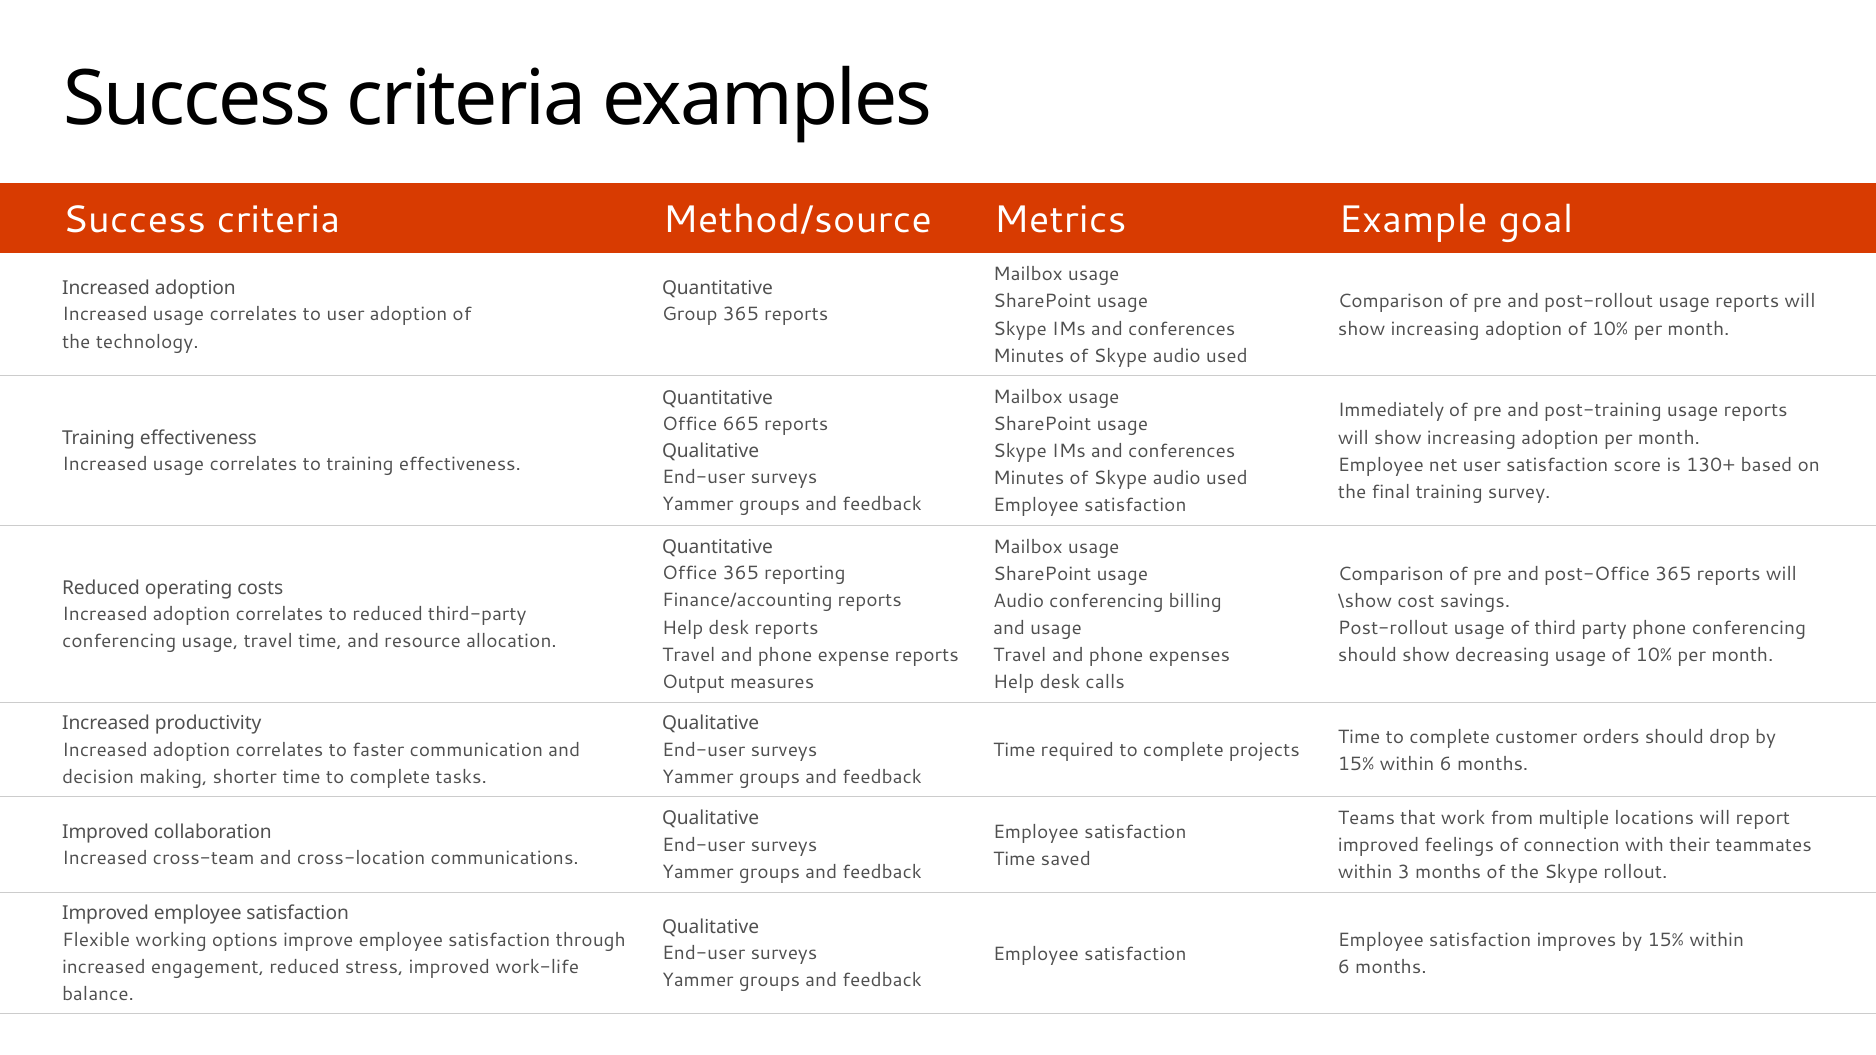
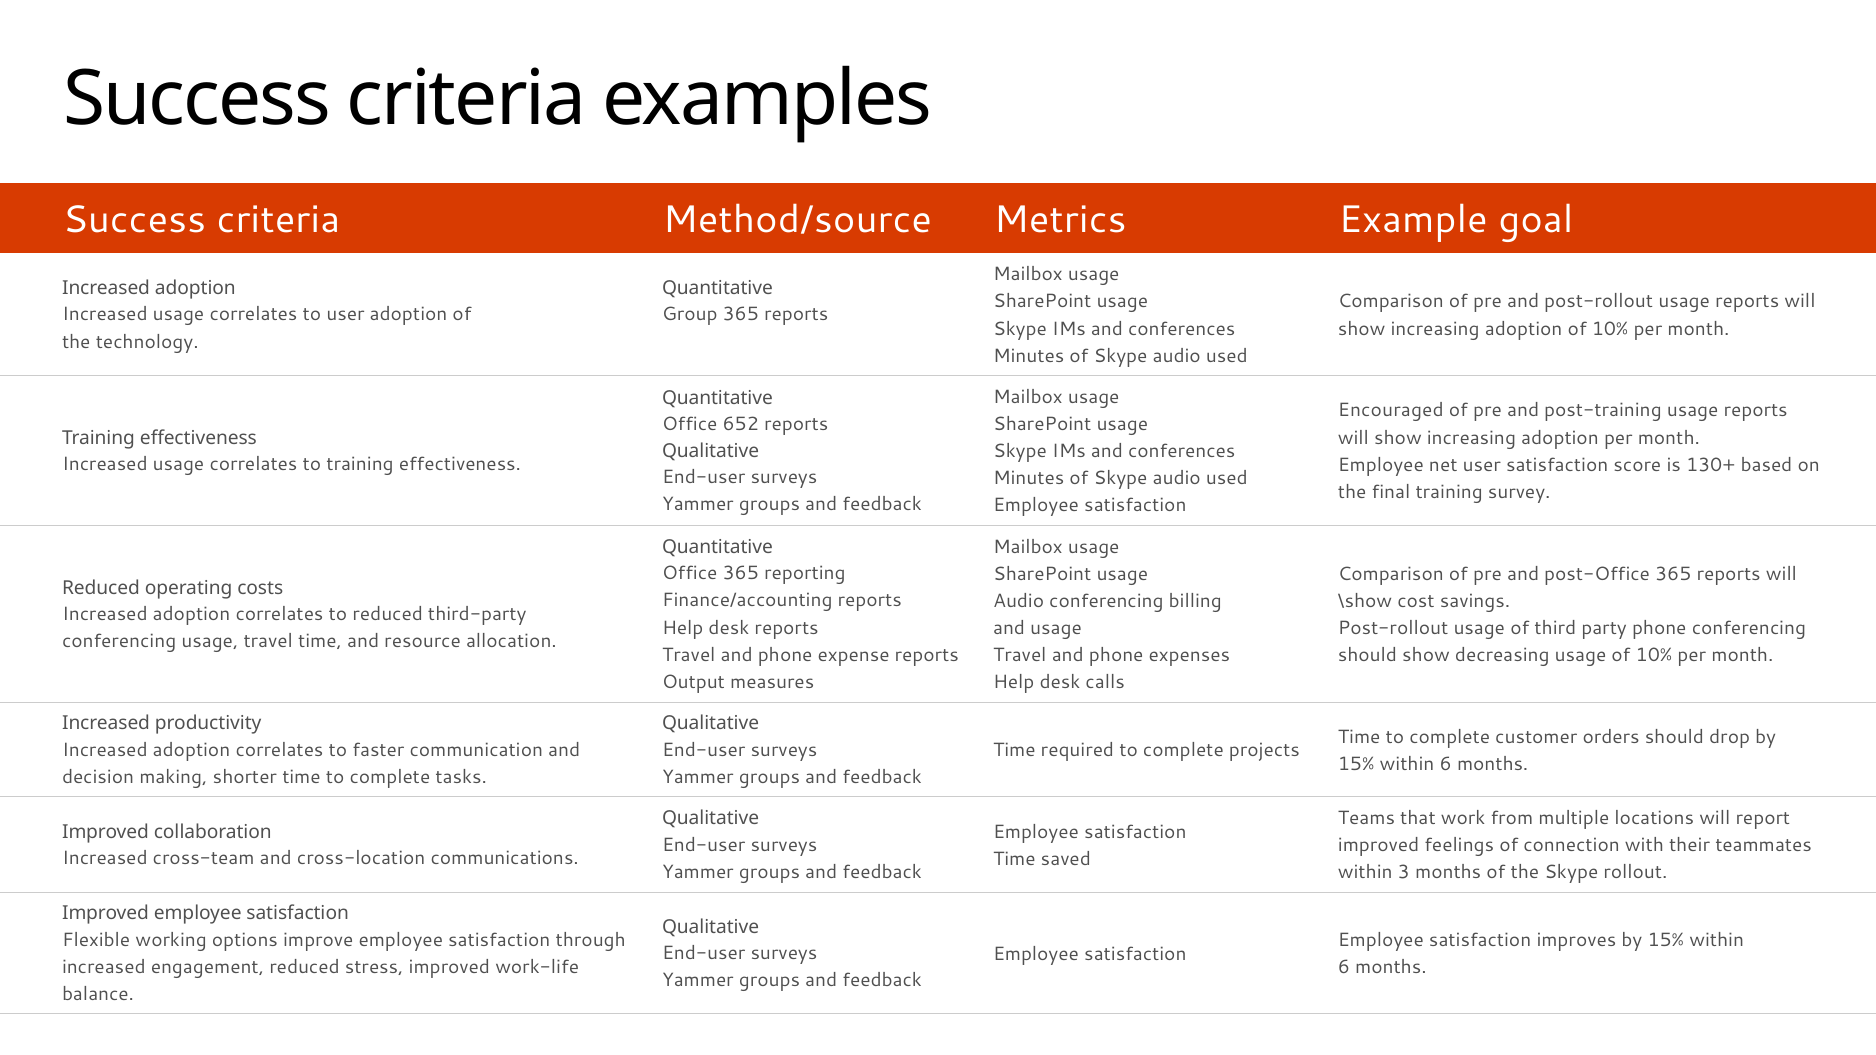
Immediately: Immediately -> Encouraged
665: 665 -> 652
